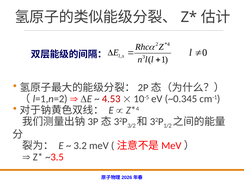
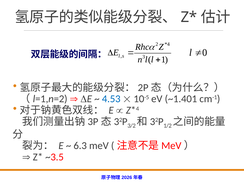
4.53 colour: red -> blue
~0.345: ~0.345 -> ~1.401
3.2: 3.2 -> 6.3
